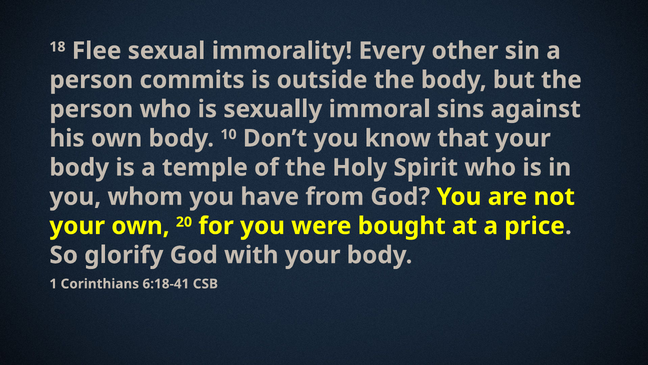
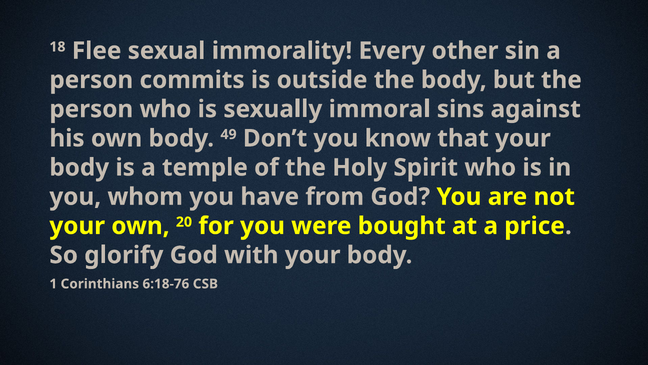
10: 10 -> 49
6:18-41: 6:18-41 -> 6:18-76
